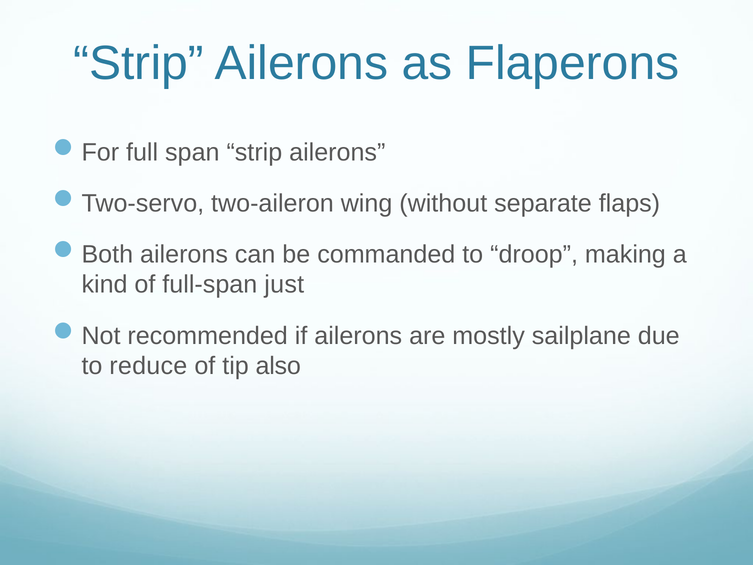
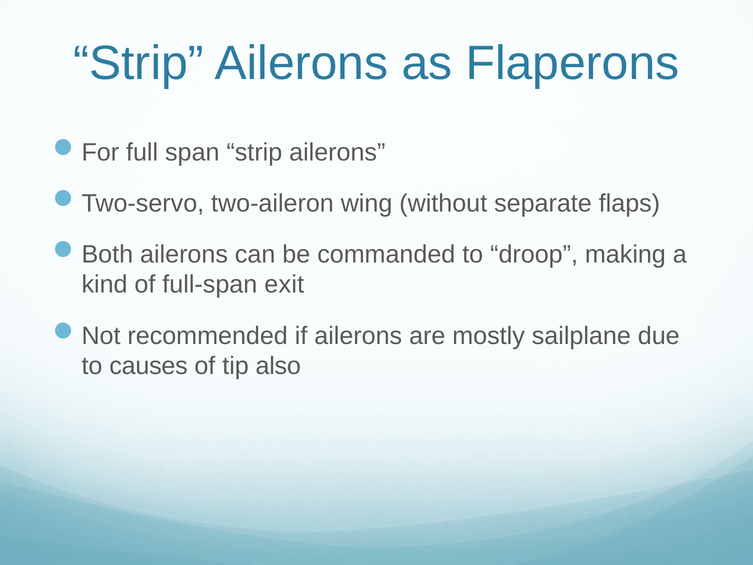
just: just -> exit
reduce: reduce -> causes
